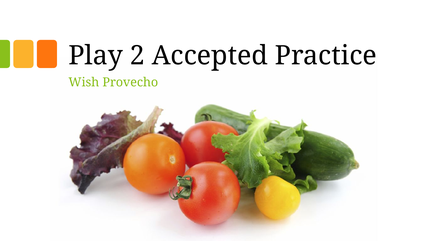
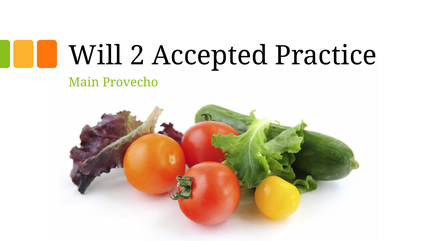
Play: Play -> Will
Wish: Wish -> Main
